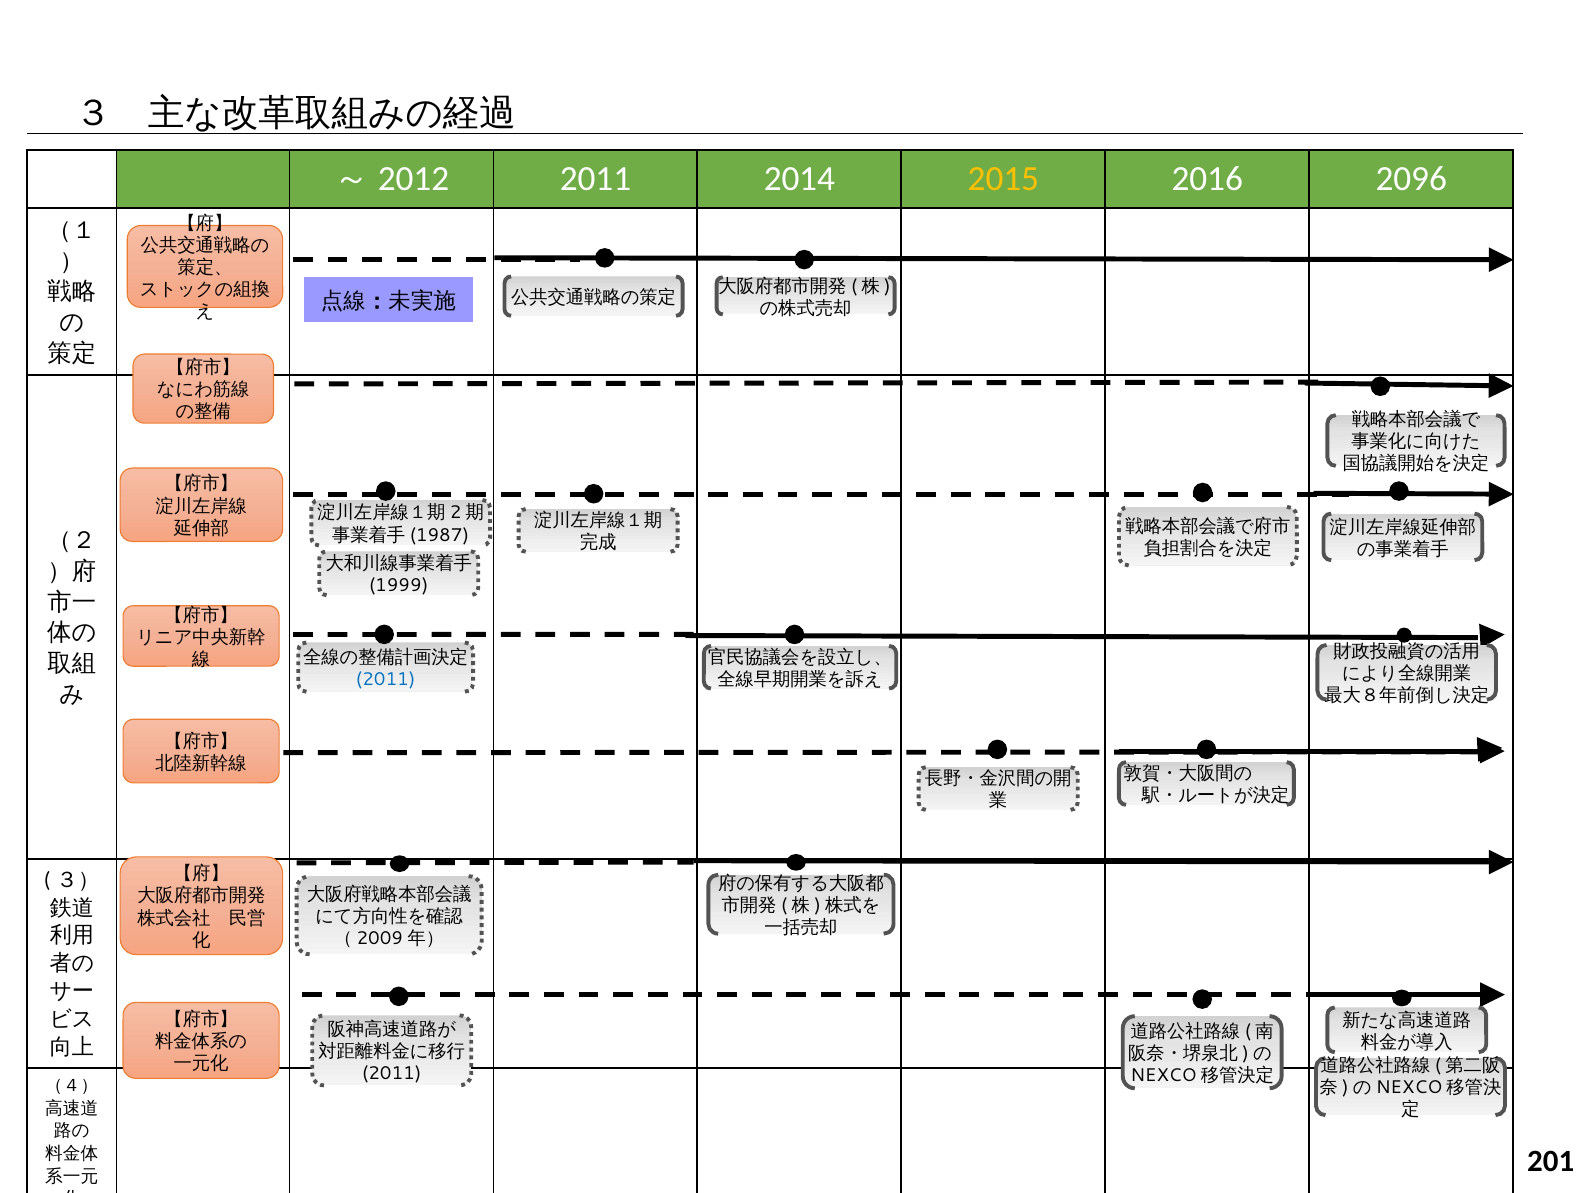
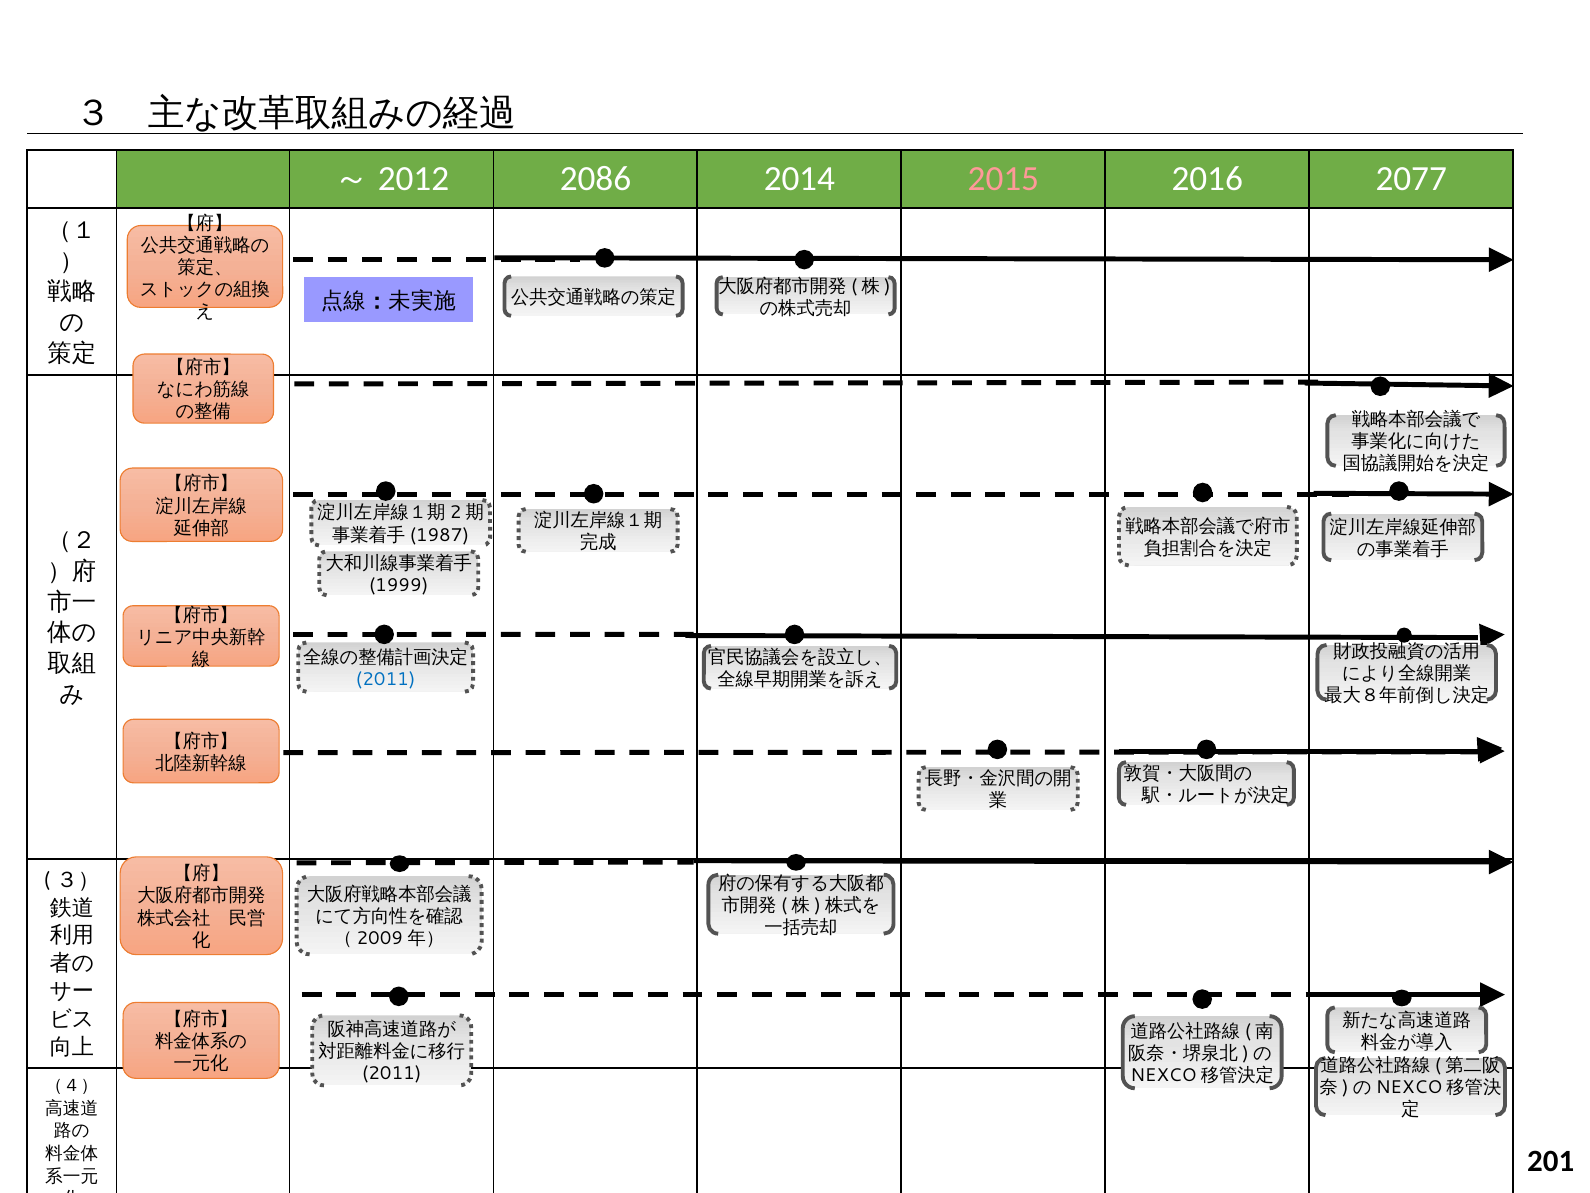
～2012 2011: 2011 -> 2086
2015 colour: yellow -> pink
2096: 2096 -> 2077
